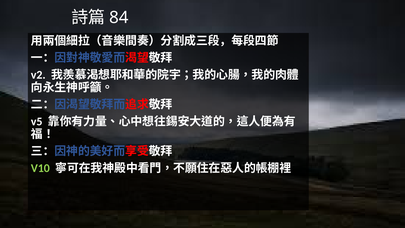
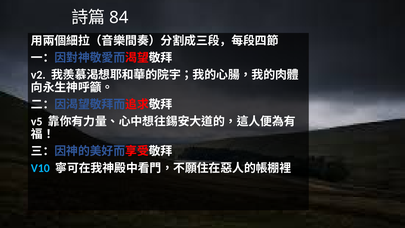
V10 colour: light green -> light blue
